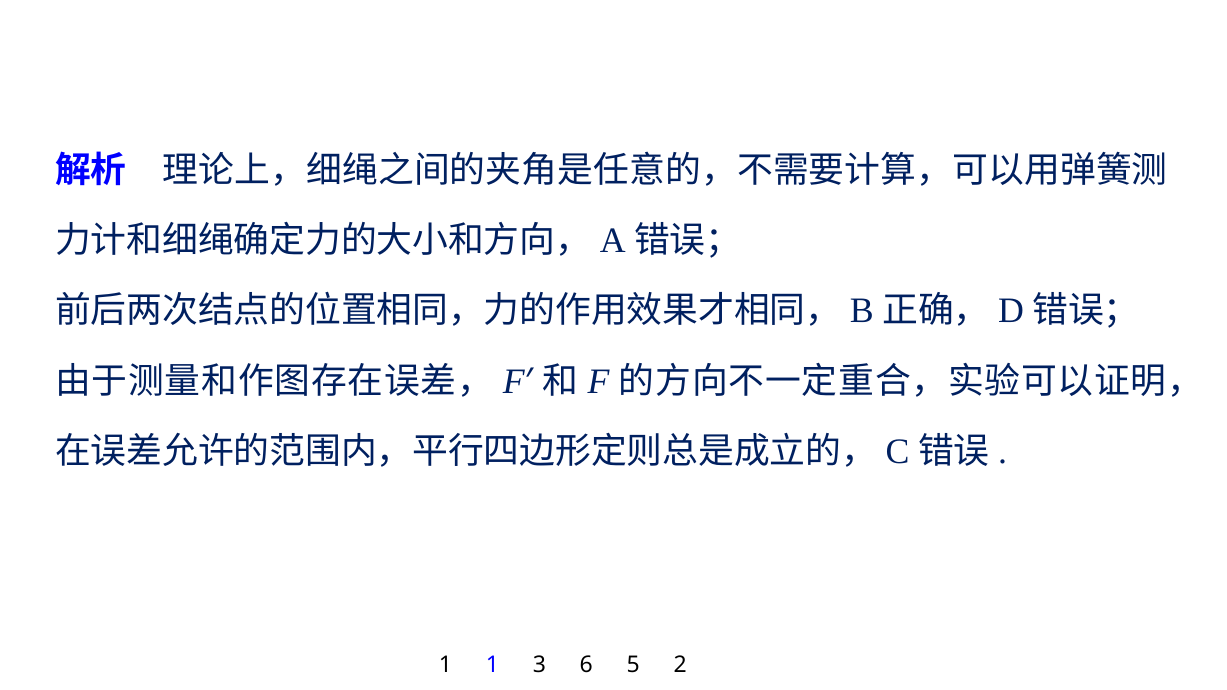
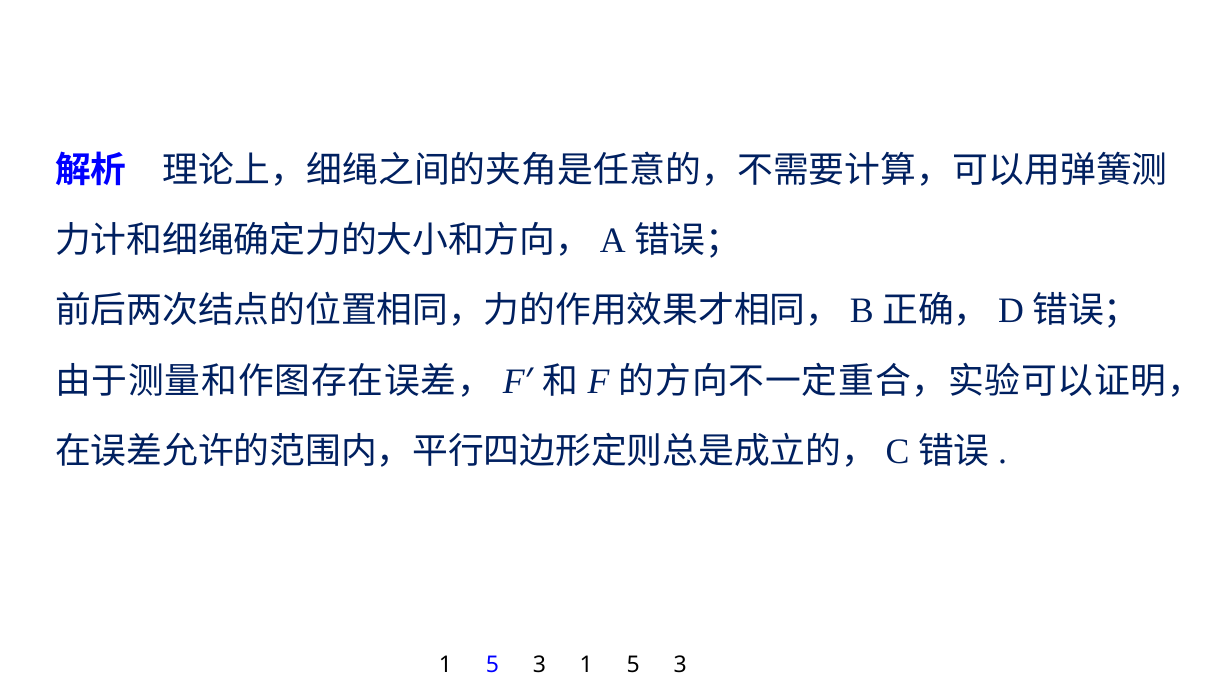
1 at (492, 666): 1 -> 5
3 6: 6 -> 1
2 at (680, 666): 2 -> 3
